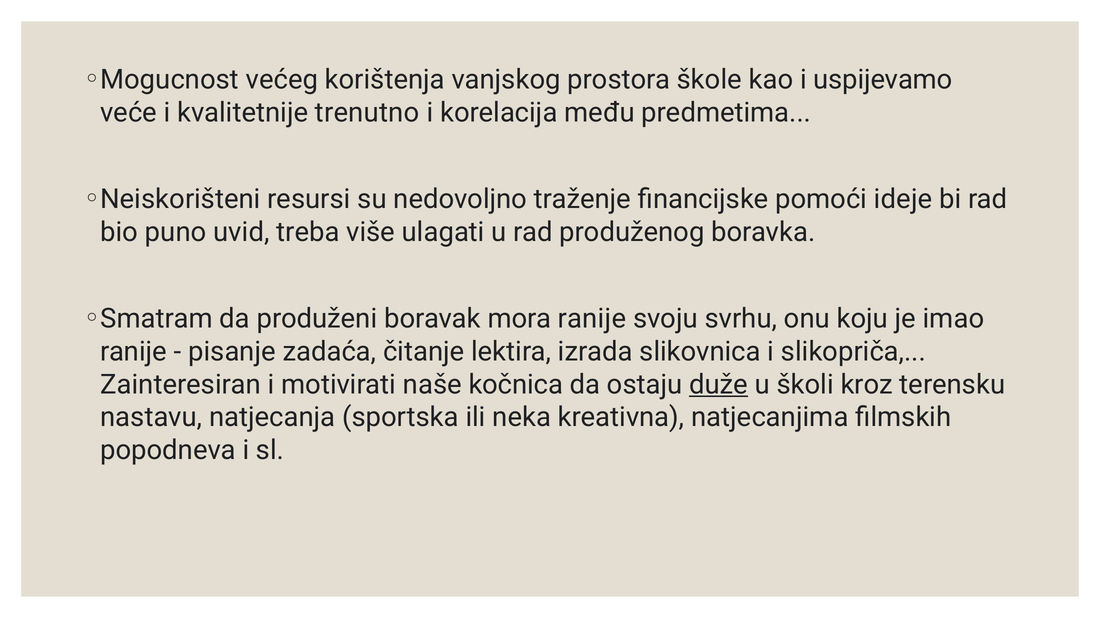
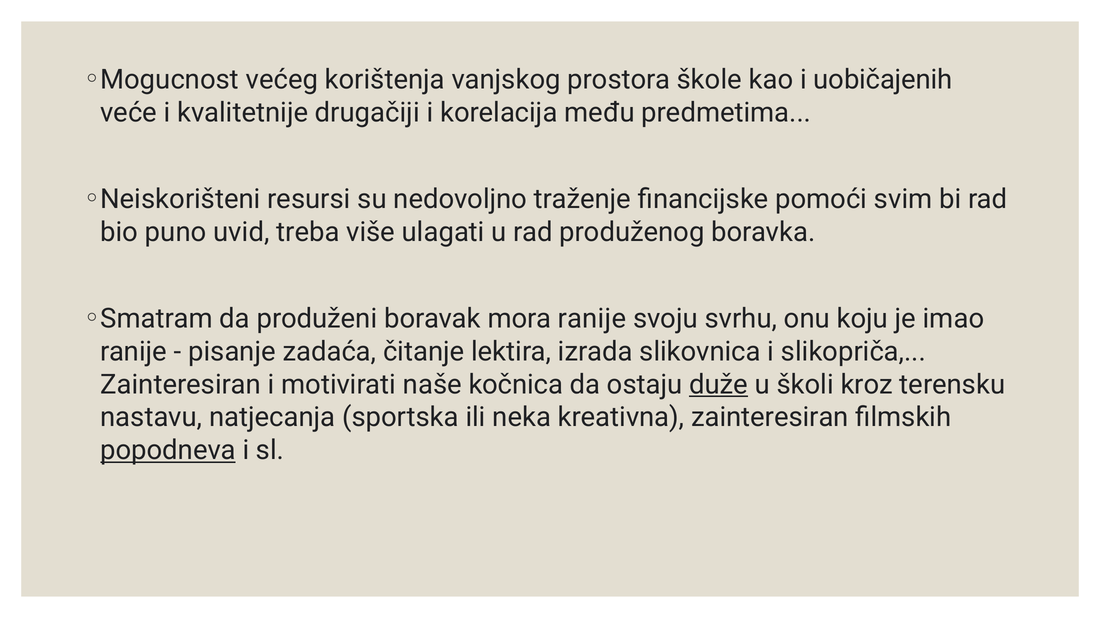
uspijevamo: uspijevamo -> uobičajenih
trenutno: trenutno -> drugačiji
ideje: ideje -> svim
kreativna natjecanjima: natjecanjima -> zainteresiran
popodneva underline: none -> present
